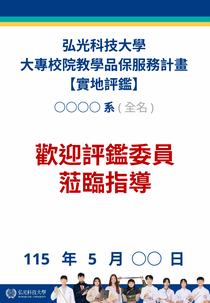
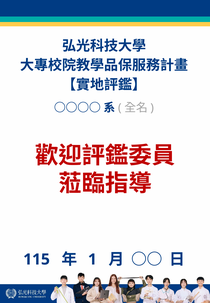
5: 5 -> 1
